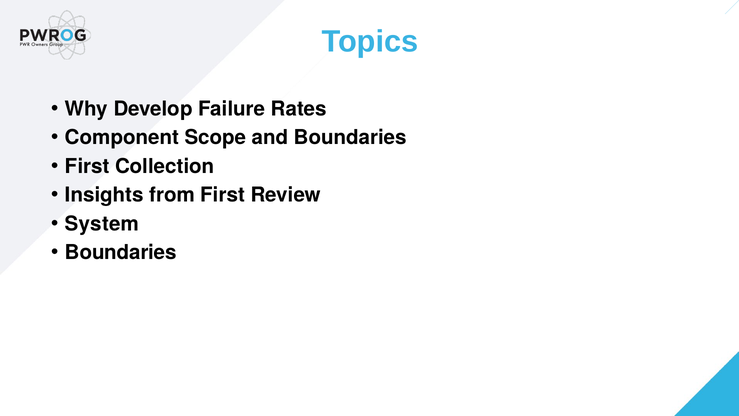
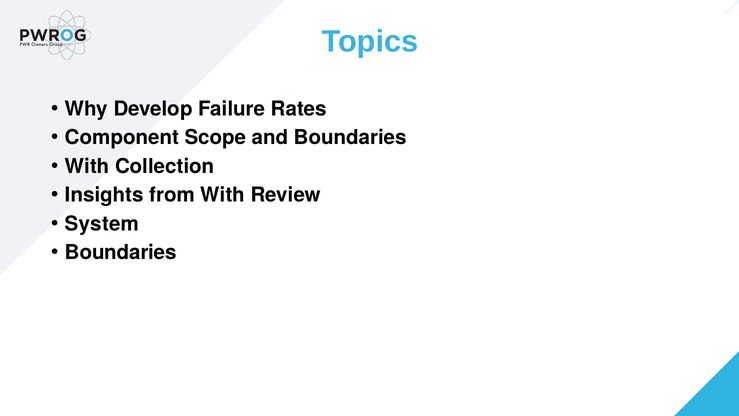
First at (87, 166): First -> With
from First: First -> With
